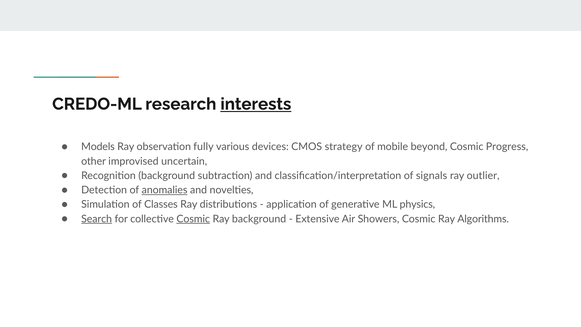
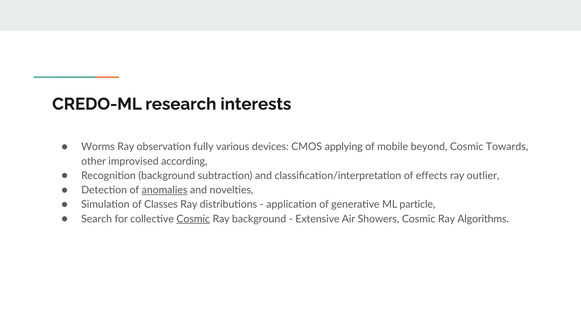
interests underline: present -> none
Models: Models -> Worms
strategy: strategy -> applying
Progress: Progress -> Towards
uncertain: uncertain -> according
signals: signals -> effects
physics: physics -> particle
Search underline: present -> none
